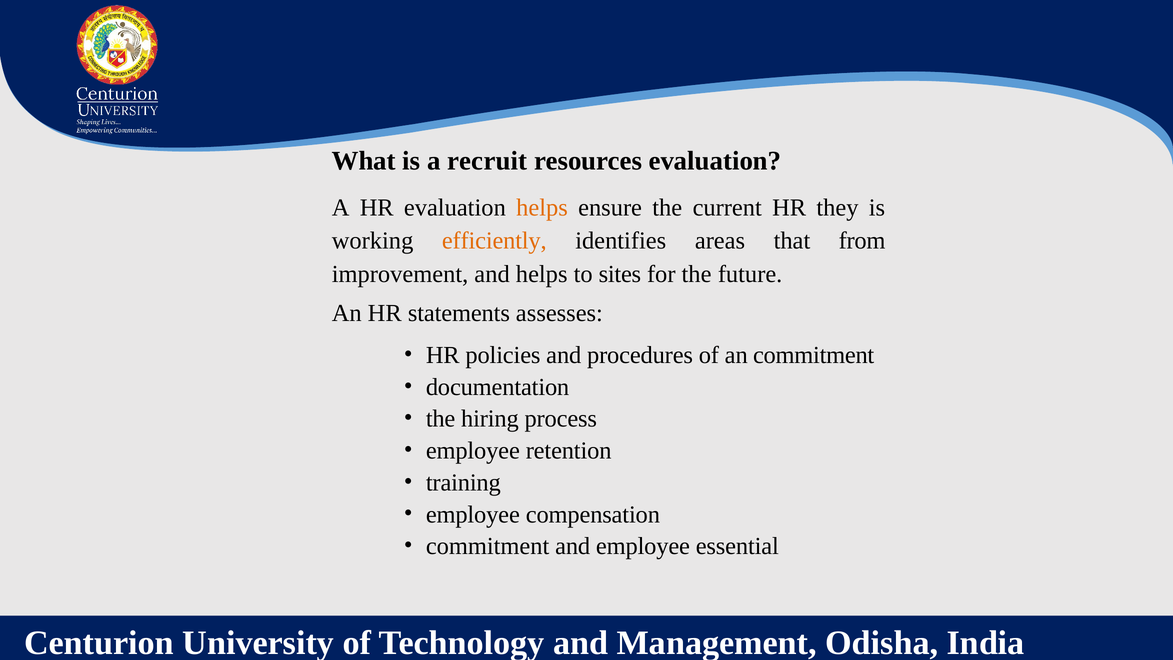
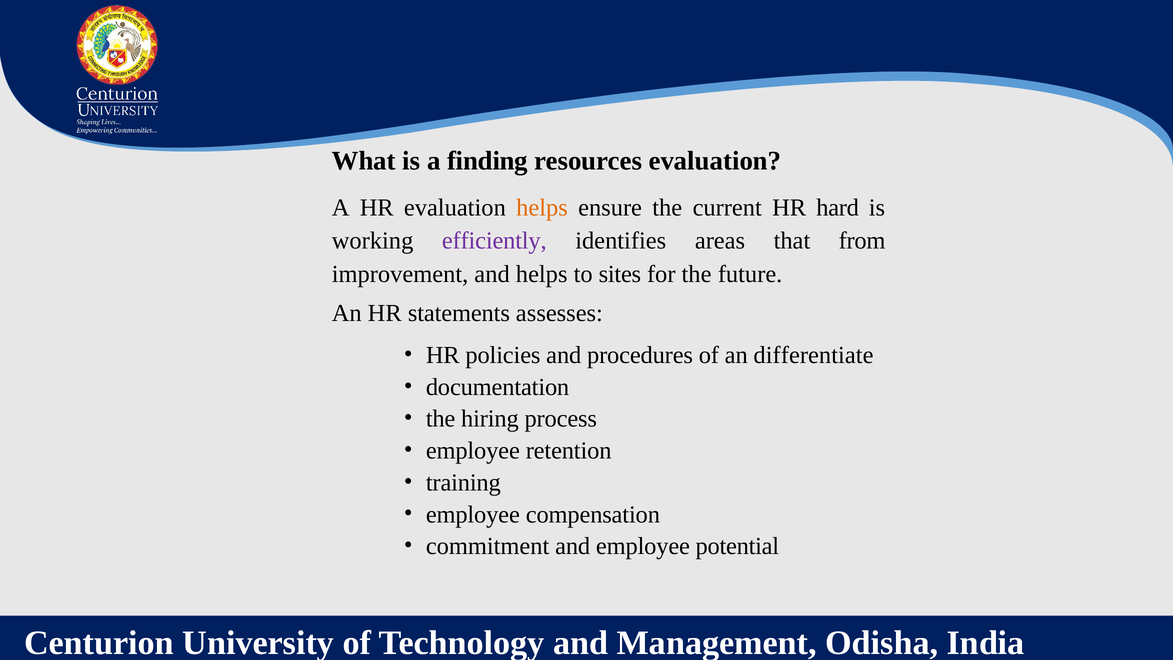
recruit: recruit -> finding
they: they -> hard
efficiently colour: orange -> purple
an commitment: commitment -> differentiate
essential: essential -> potential
